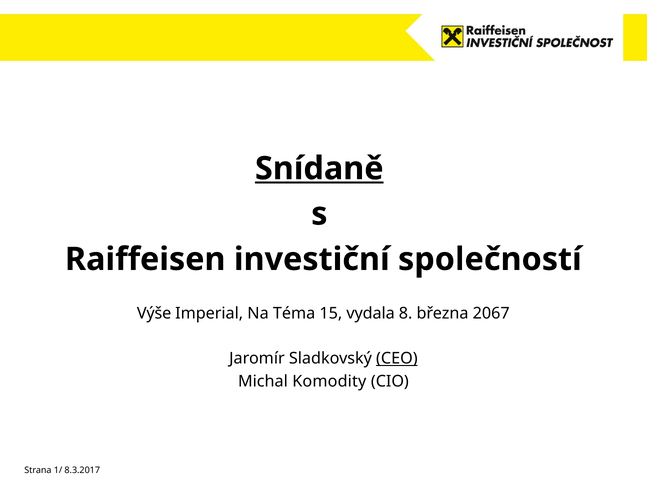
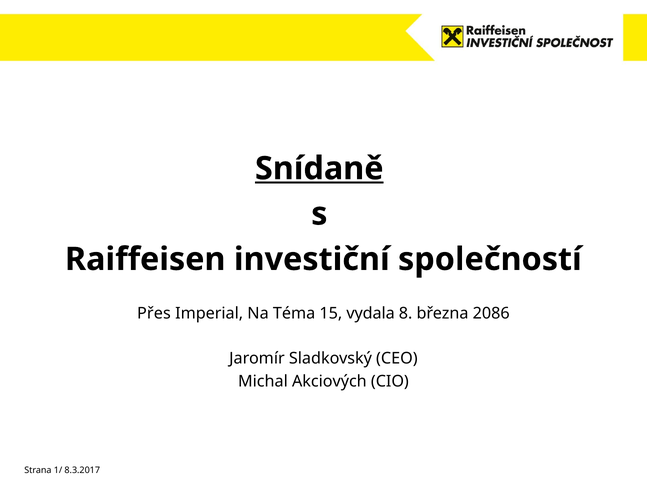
Výše: Výše -> Přes
2067: 2067 -> 2086
CEO underline: present -> none
Komodity: Komodity -> Akciových
